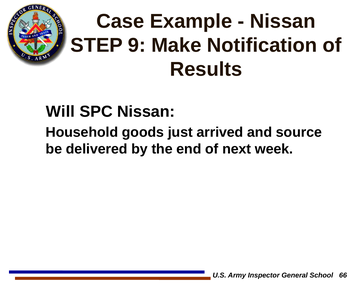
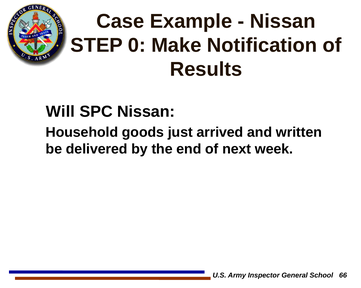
9: 9 -> 0
source: source -> written
